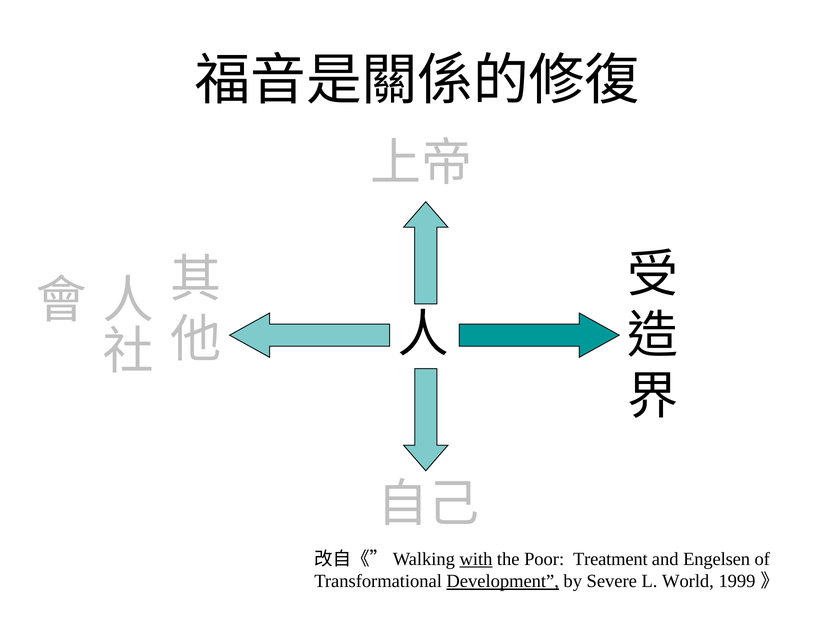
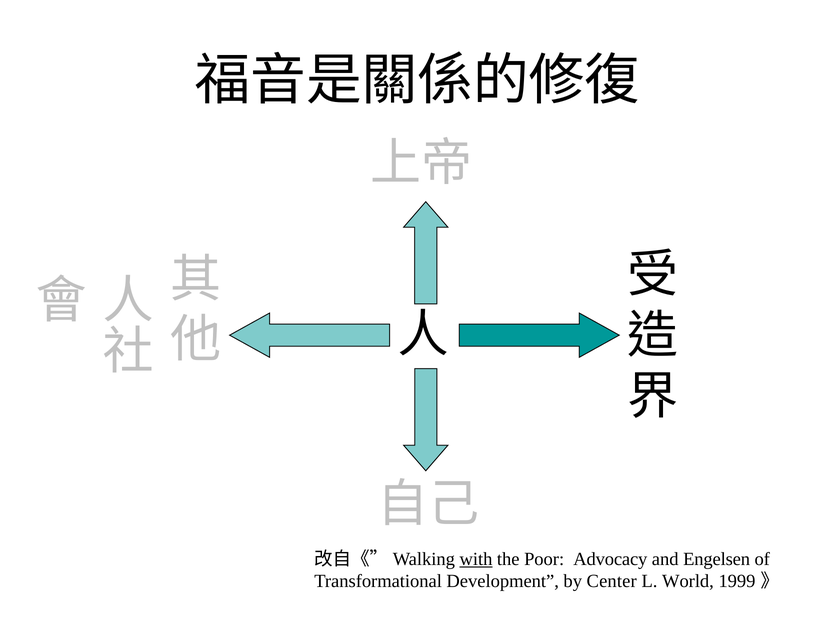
Treatment: Treatment -> Advocacy
Development underline: present -> none
Severe: Severe -> Center
